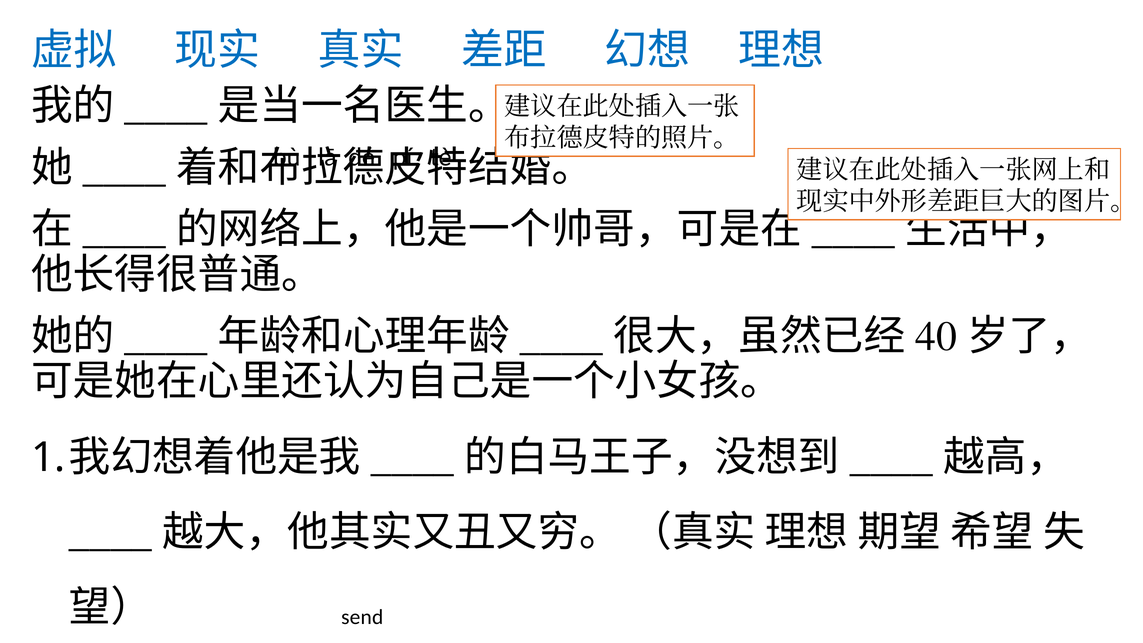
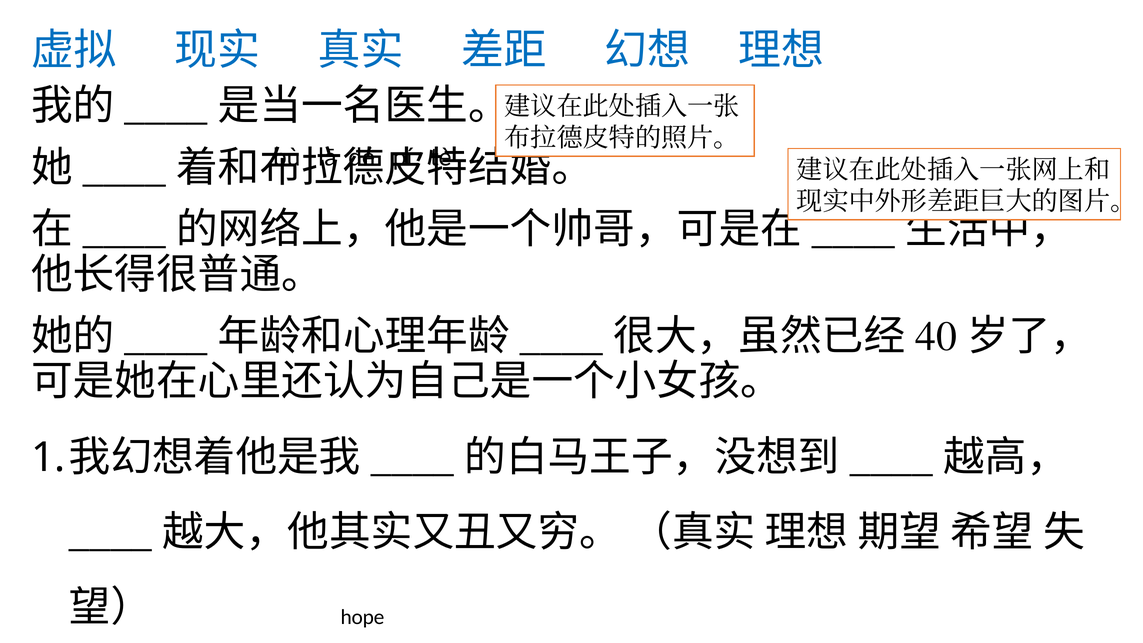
send: send -> hope
